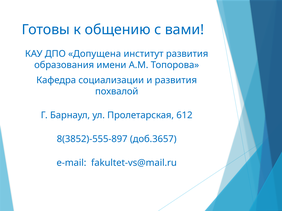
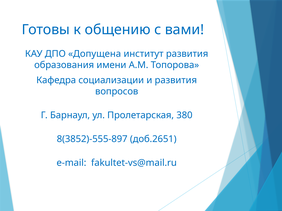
похвалой: похвалой -> вопросов
612: 612 -> 380
доб.3657: доб.3657 -> доб.2651
